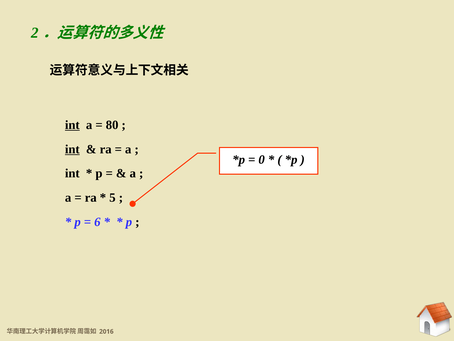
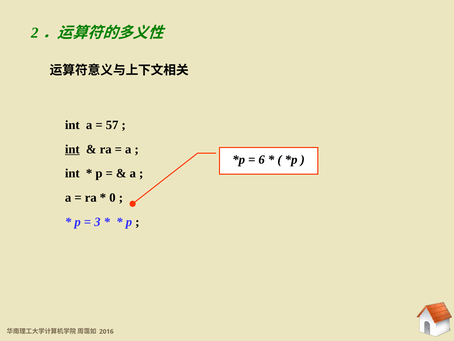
int at (72, 125) underline: present -> none
80: 80 -> 57
0: 0 -> 6
5: 5 -> 0
6: 6 -> 3
